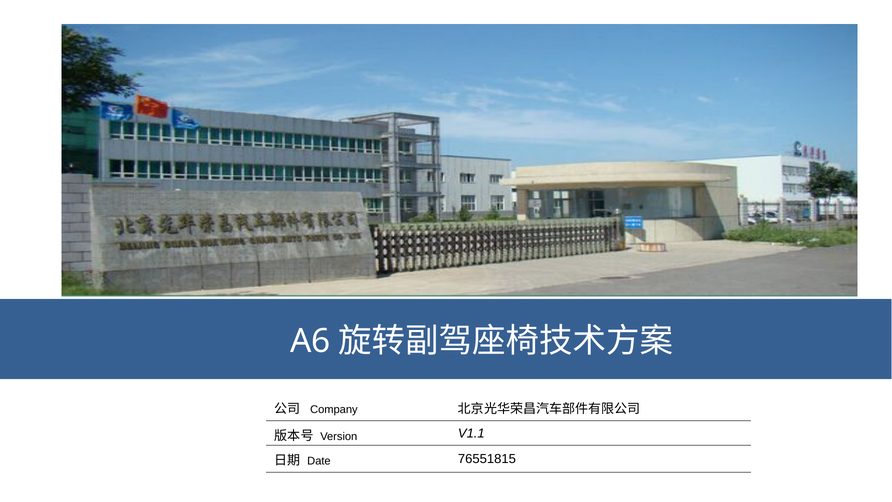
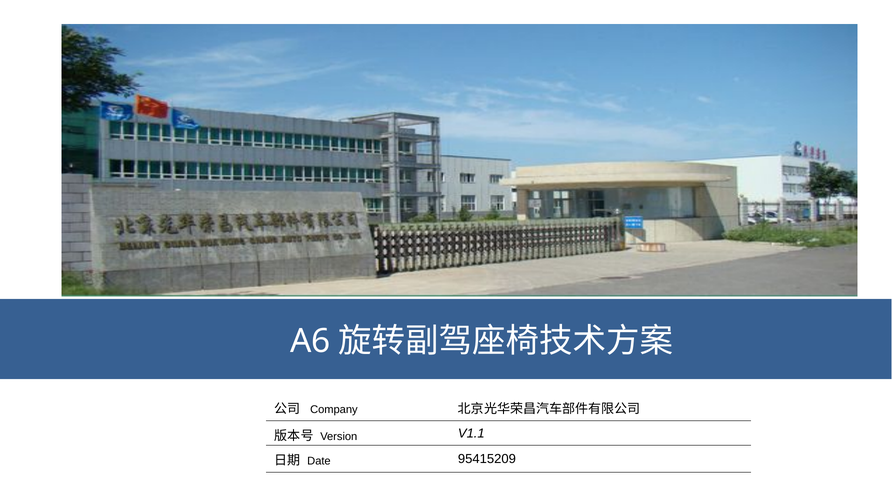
76551815: 76551815 -> 95415209
